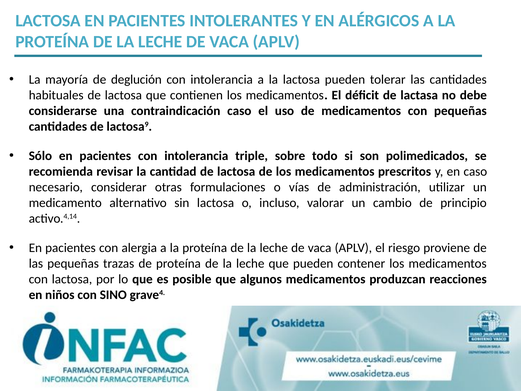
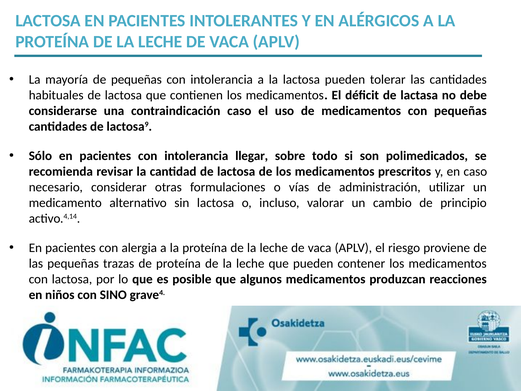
de deglución: deglución -> pequeñas
triple: triple -> llegar
